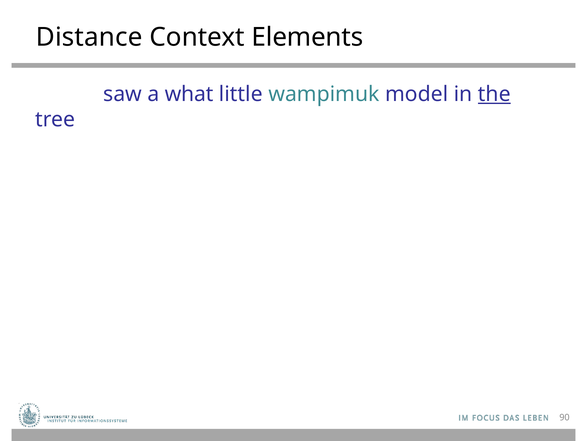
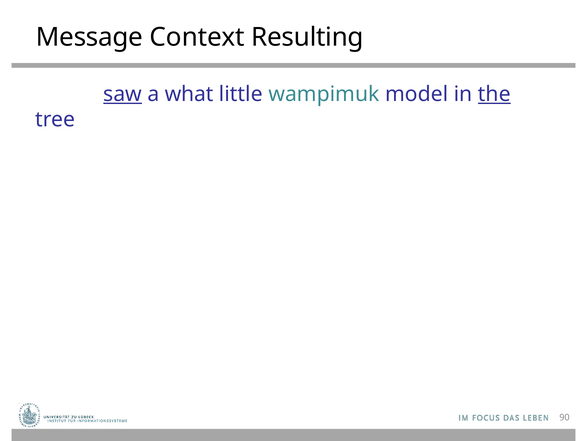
Distance: Distance -> Message
Elements: Elements -> Resulting
saw underline: none -> present
